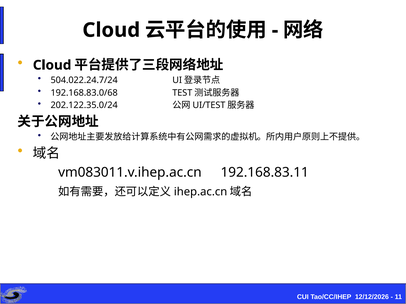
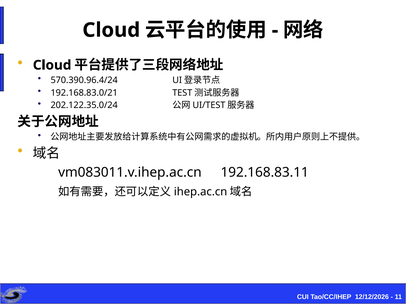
504.022.24.7/24: 504.022.24.7/24 -> 570.390.96.4/24
192.168.83.0/68: 192.168.83.0/68 -> 192.168.83.0/21
